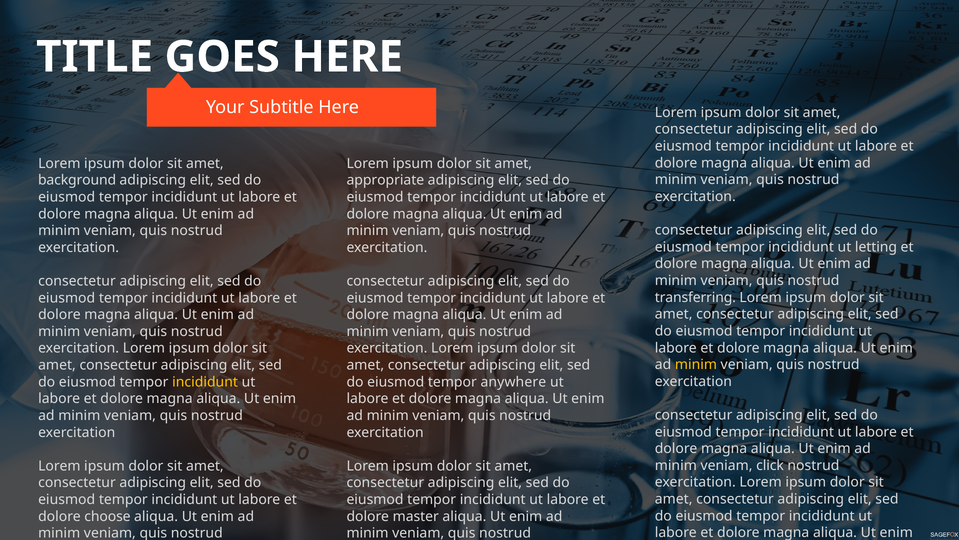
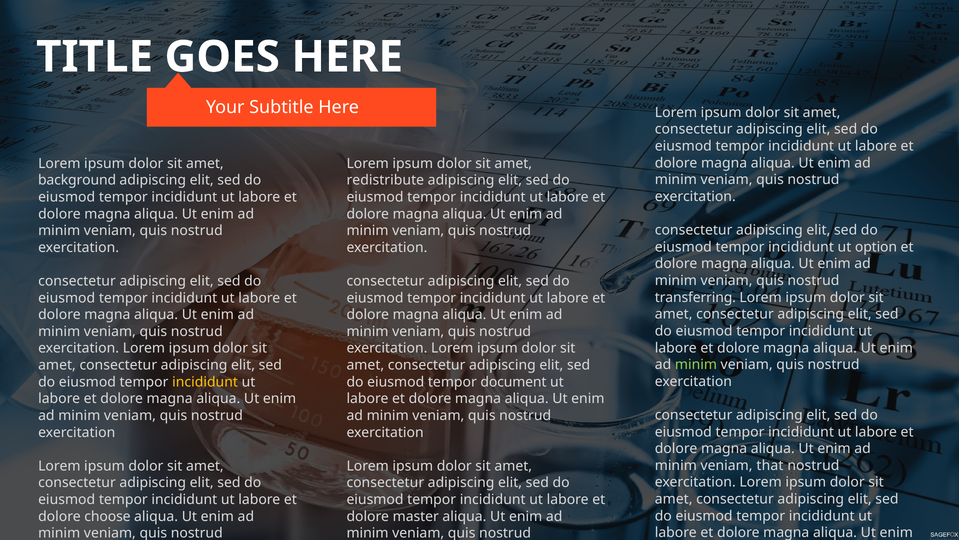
appropriate: appropriate -> redistribute
letting: letting -> option
minim at (696, 364) colour: yellow -> light green
anywhere: anywhere -> document
click: click -> that
